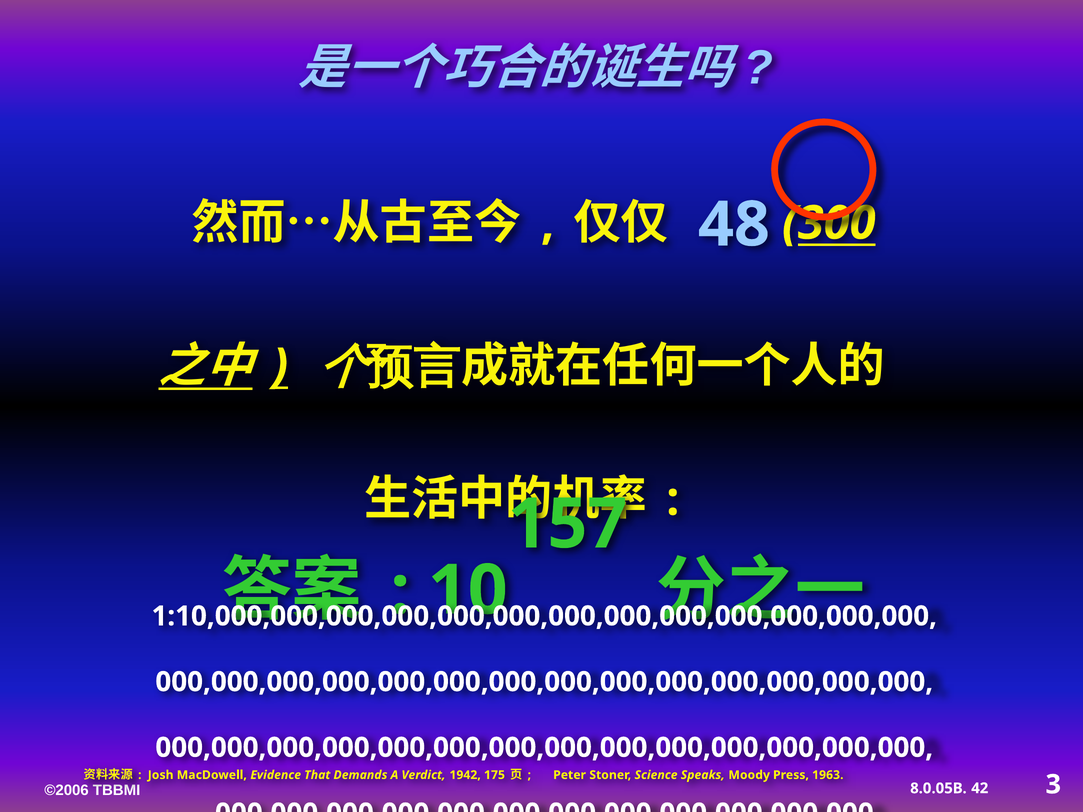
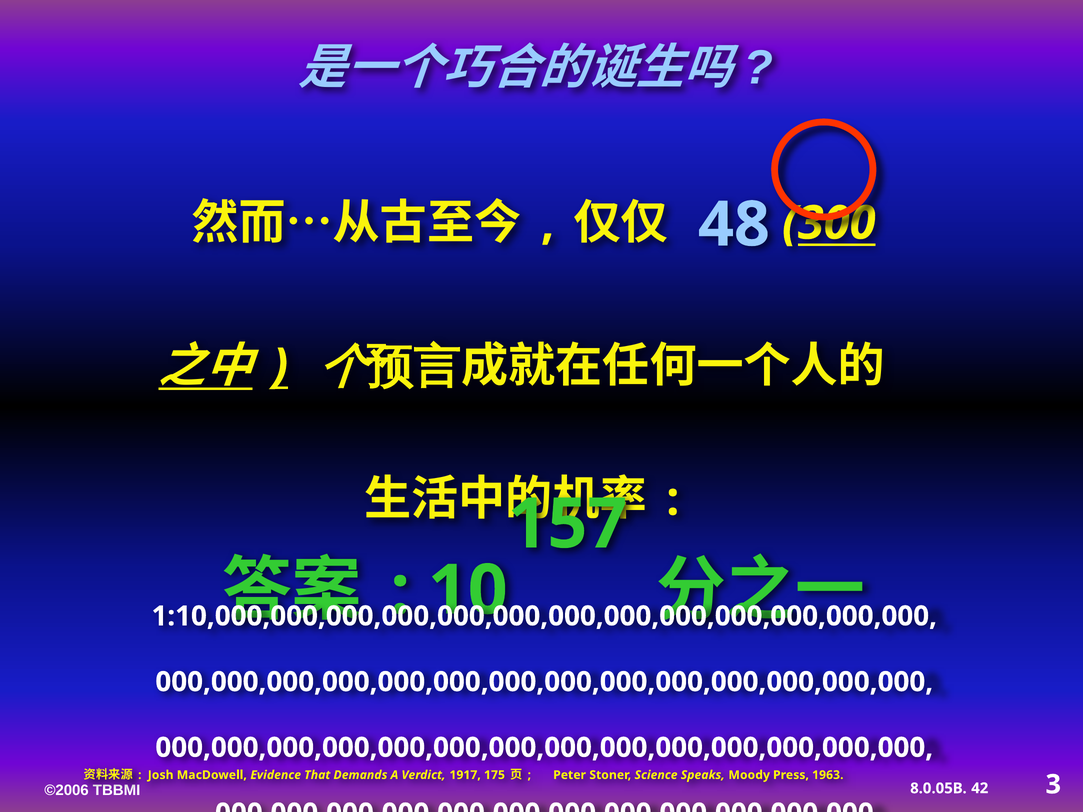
1942: 1942 -> 1917
